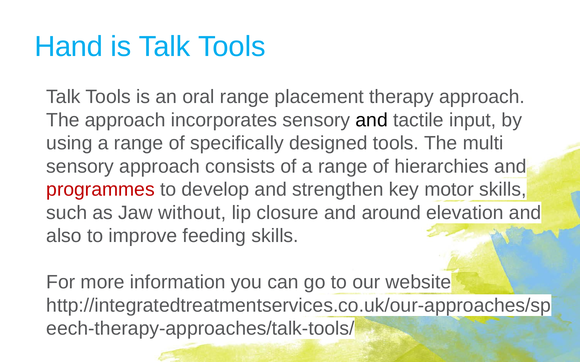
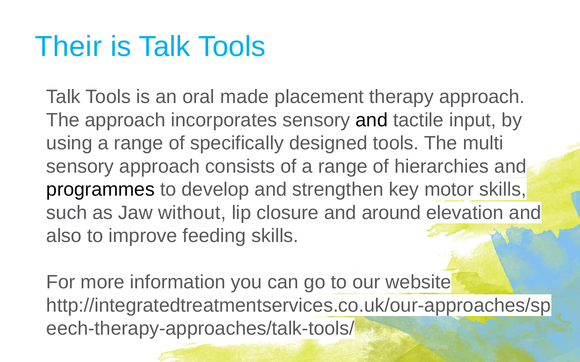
Hand: Hand -> Their
oral range: range -> made
programmes colour: red -> black
